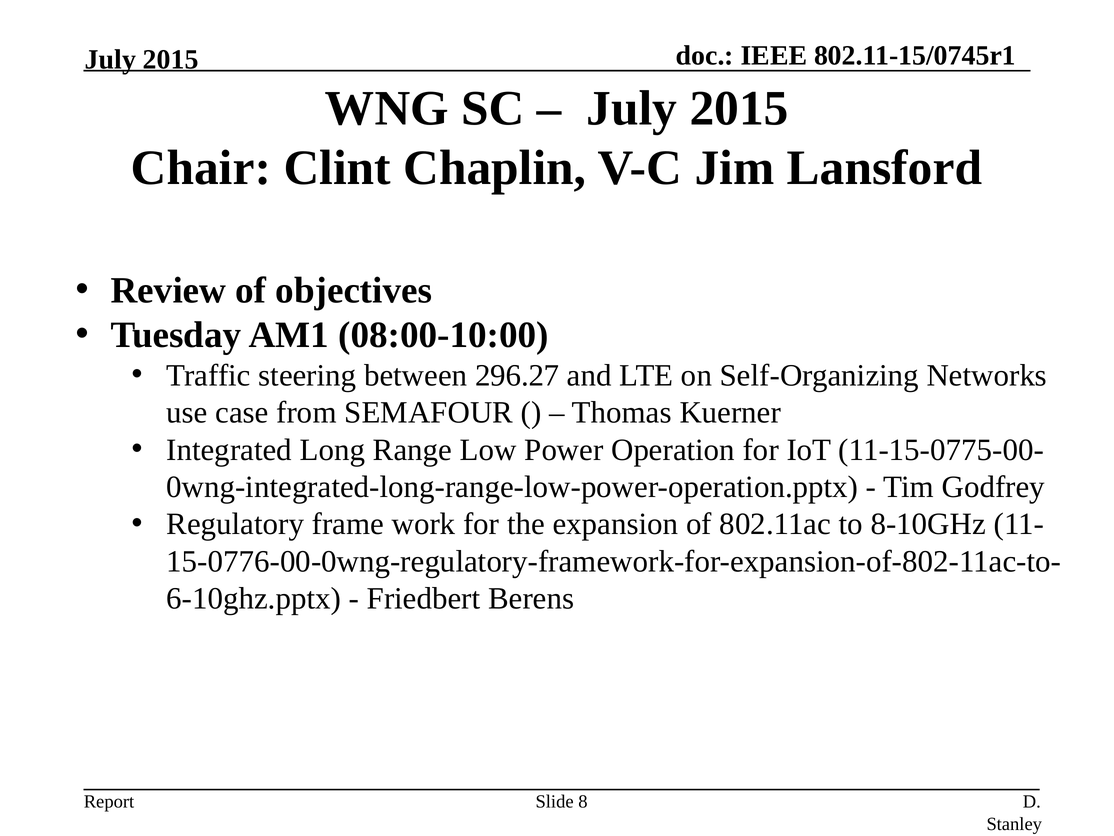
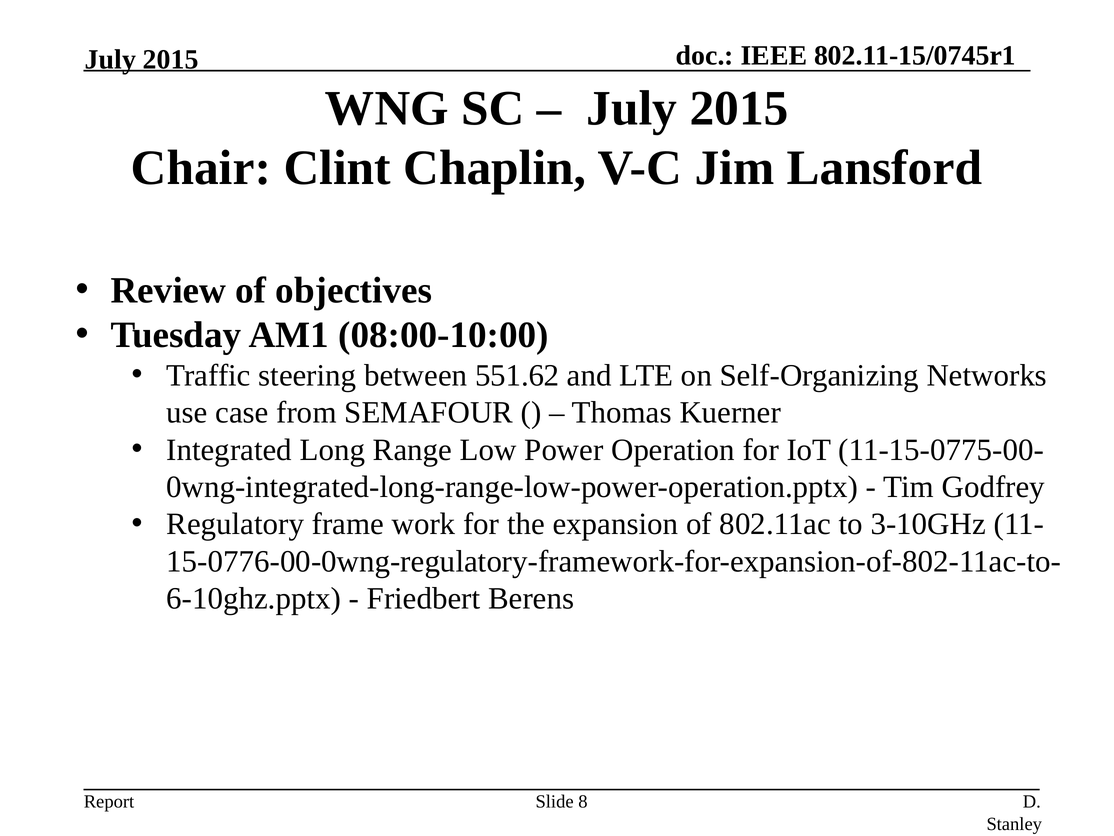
296.27: 296.27 -> 551.62
8-10GHz: 8-10GHz -> 3-10GHz
